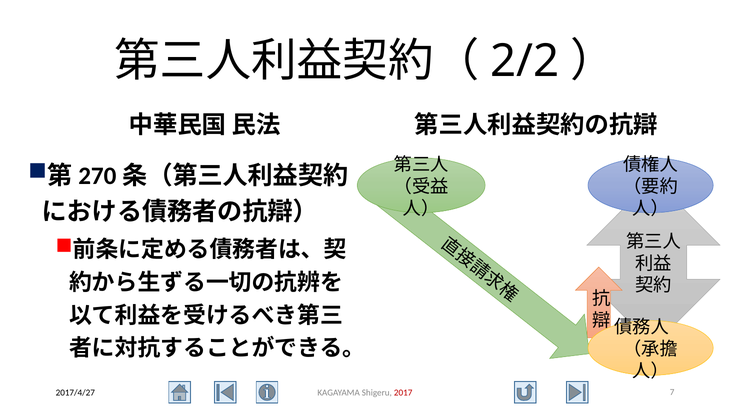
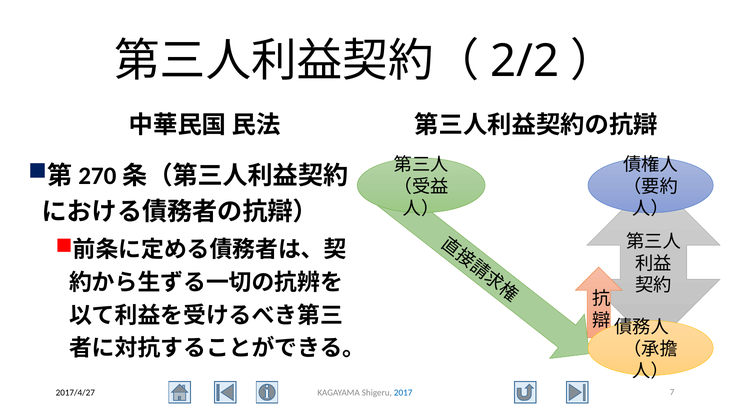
2017 colour: red -> blue
